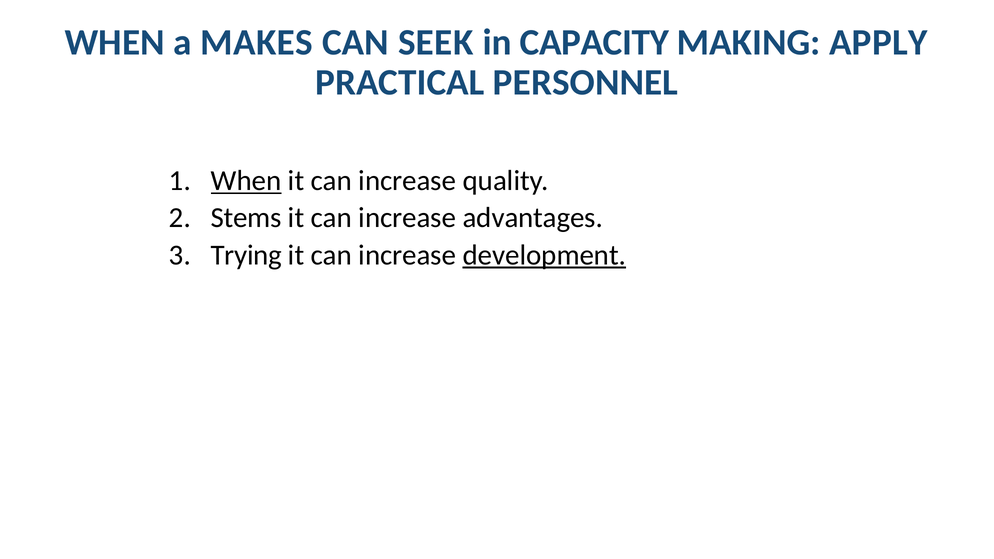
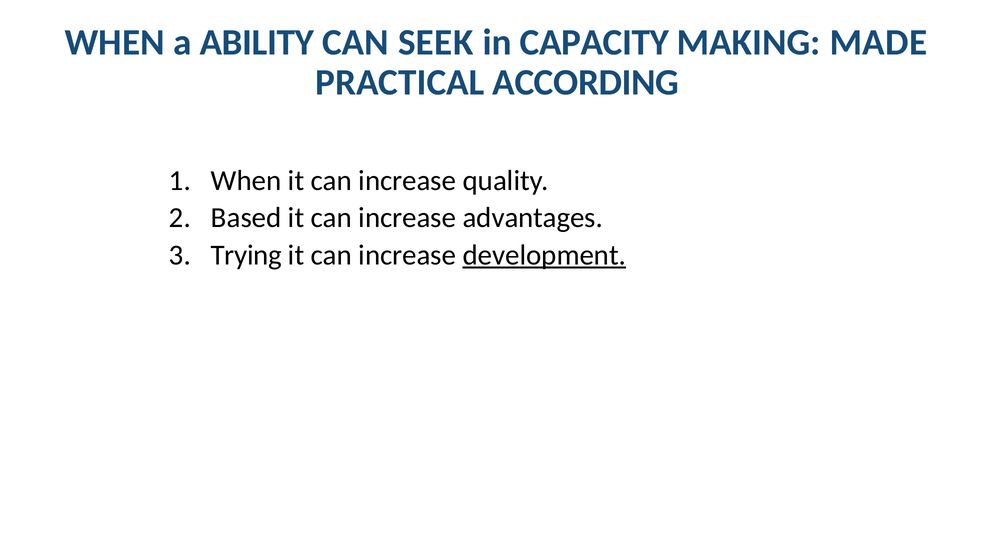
MAKES: MAKES -> ABILITY
APPLY: APPLY -> MADE
PERSONNEL: PERSONNEL -> ACCORDING
When at (246, 181) underline: present -> none
Stems: Stems -> Based
